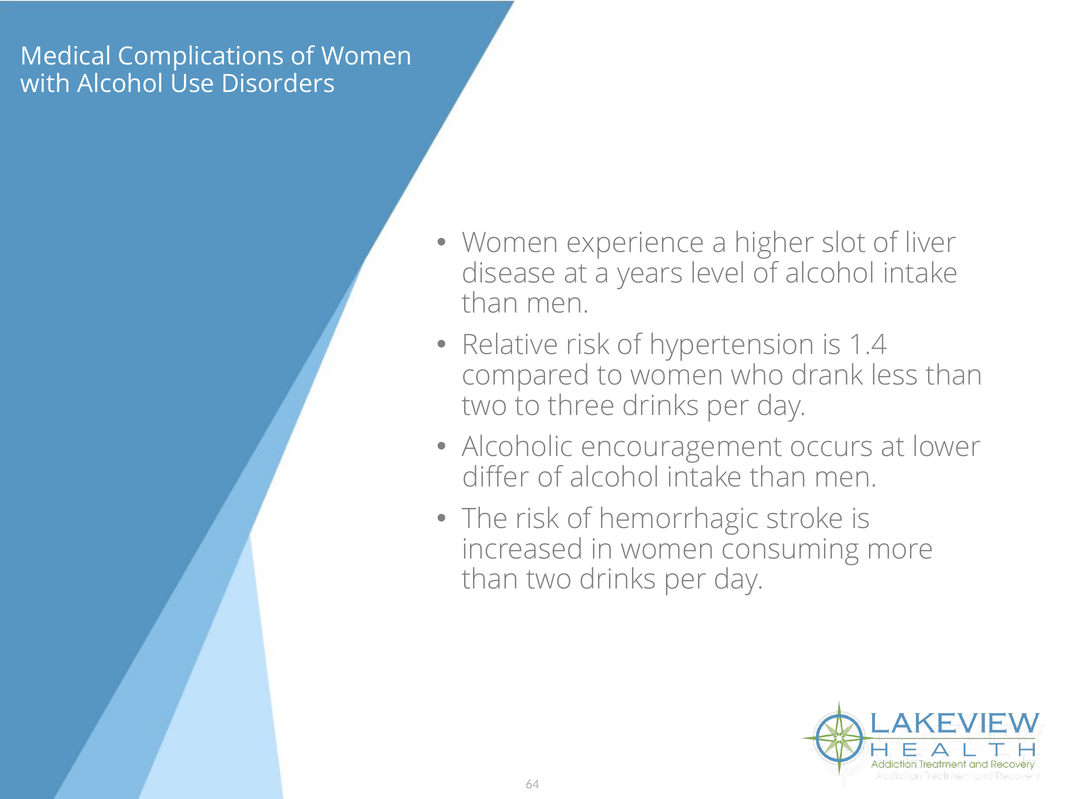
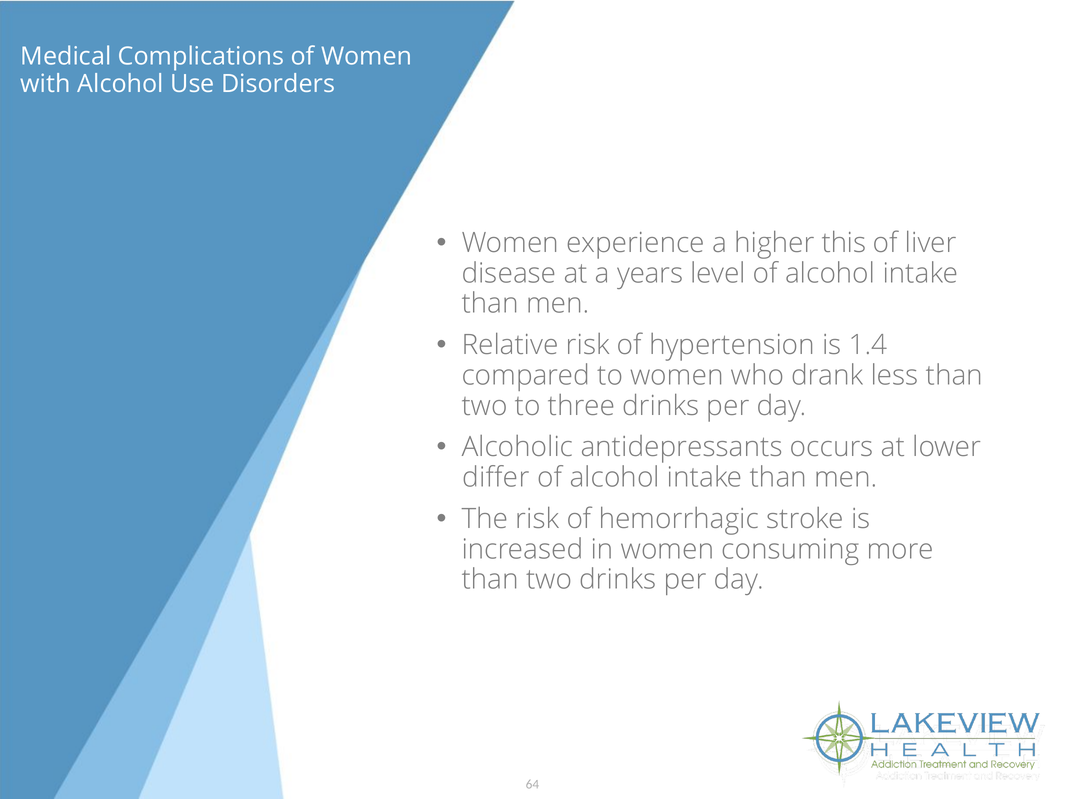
slot: slot -> this
encouragement: encouragement -> antidepressants
